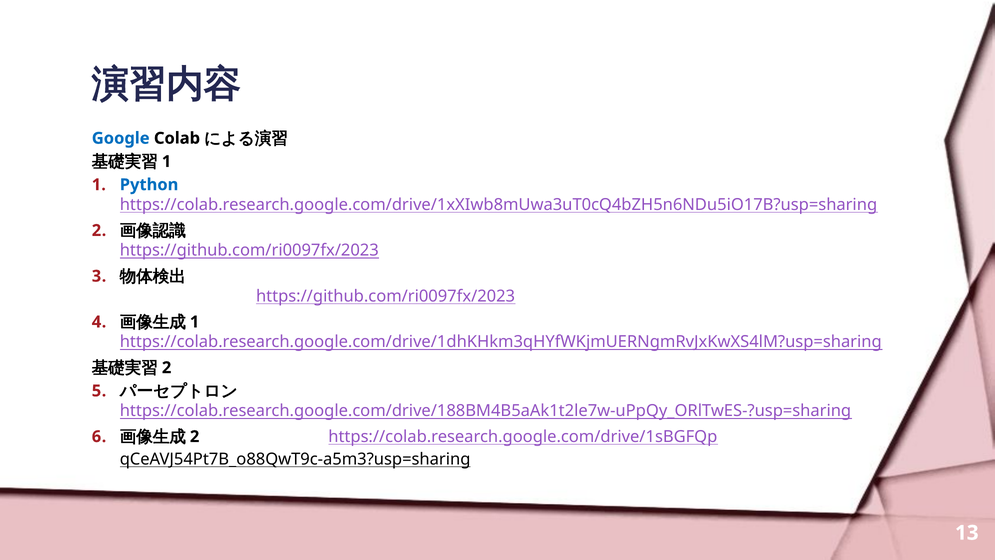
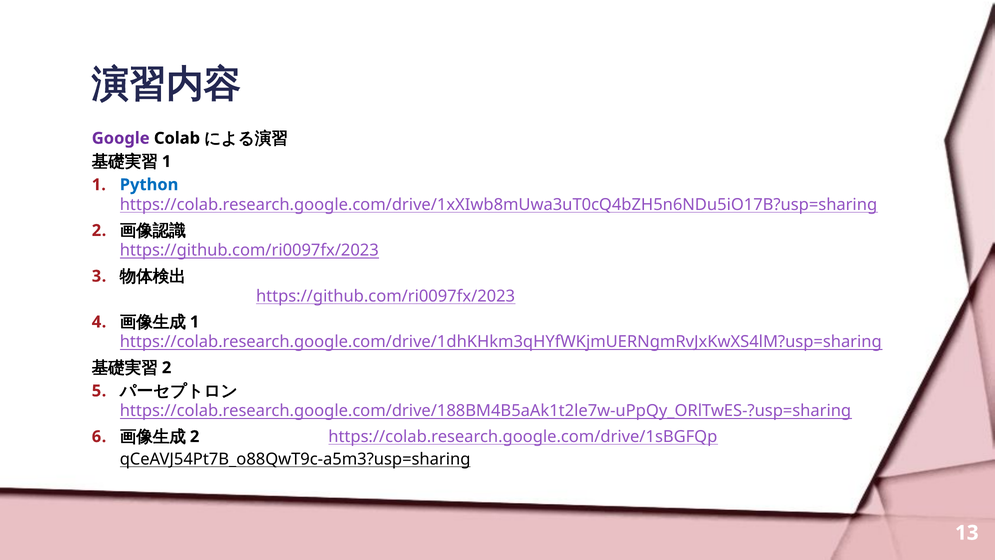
Google colour: blue -> purple
